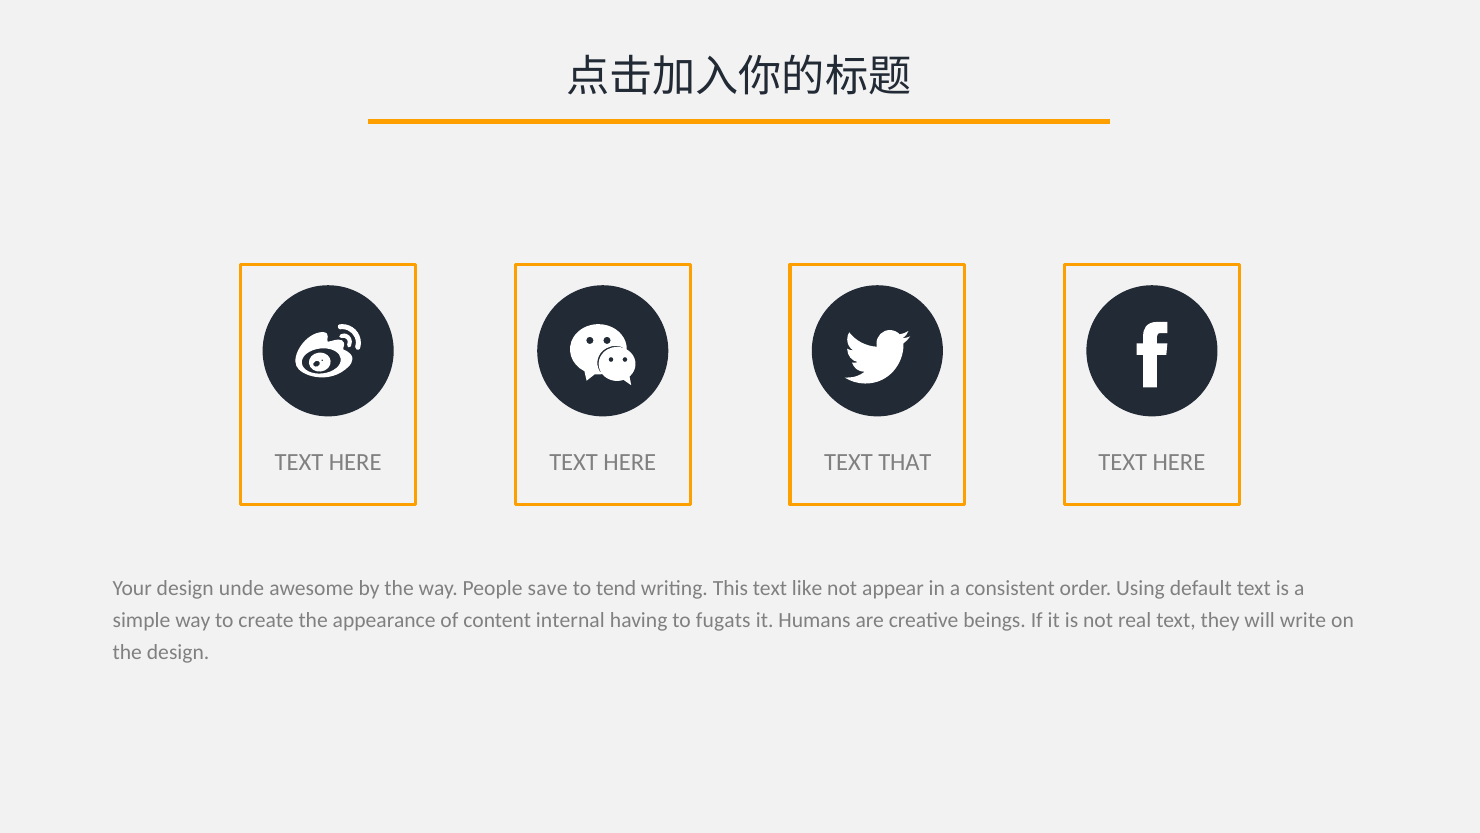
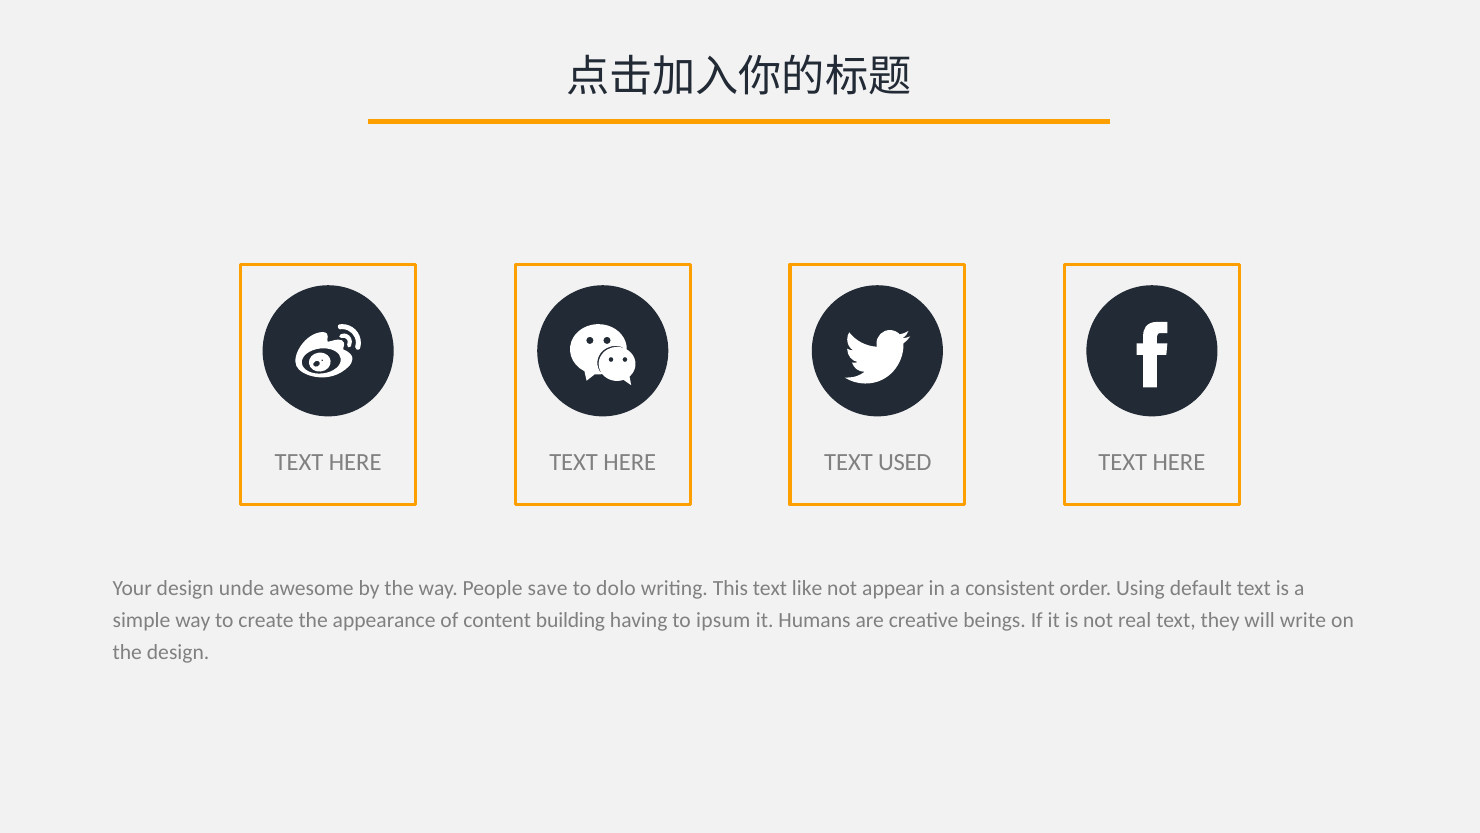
THAT: THAT -> USED
tend: tend -> dolo
internal: internal -> building
fugats: fugats -> ipsum
